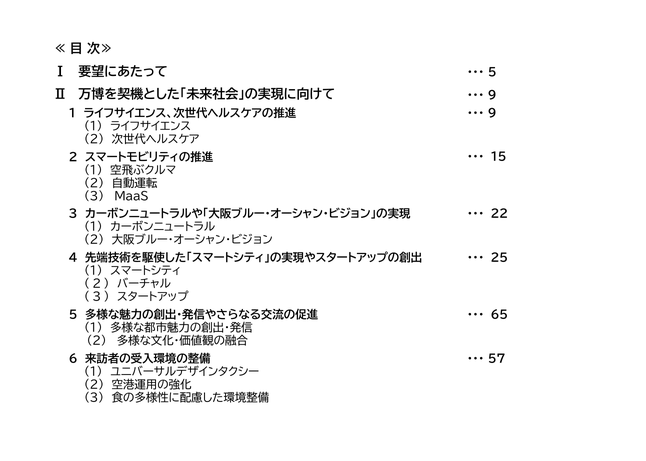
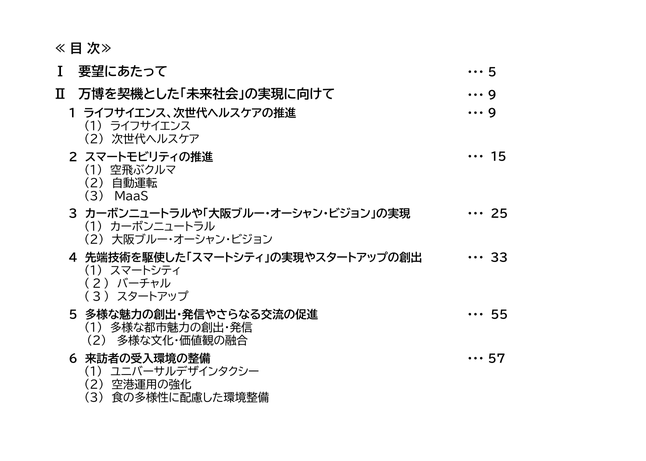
22: 22 -> 25
25: 25 -> 33
65: 65 -> 55
